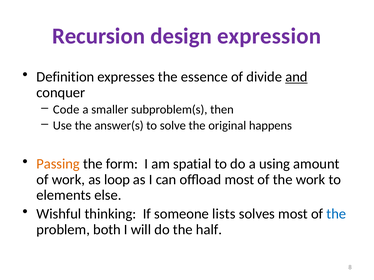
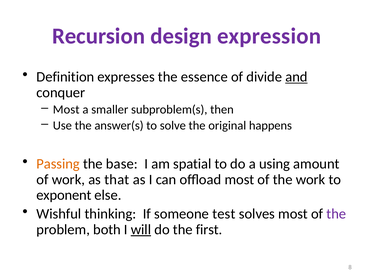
Code at (66, 110): Code -> Most
form: form -> base
loop: loop -> that
elements: elements -> exponent
lists: lists -> test
the at (336, 214) colour: blue -> purple
will underline: none -> present
half: half -> first
